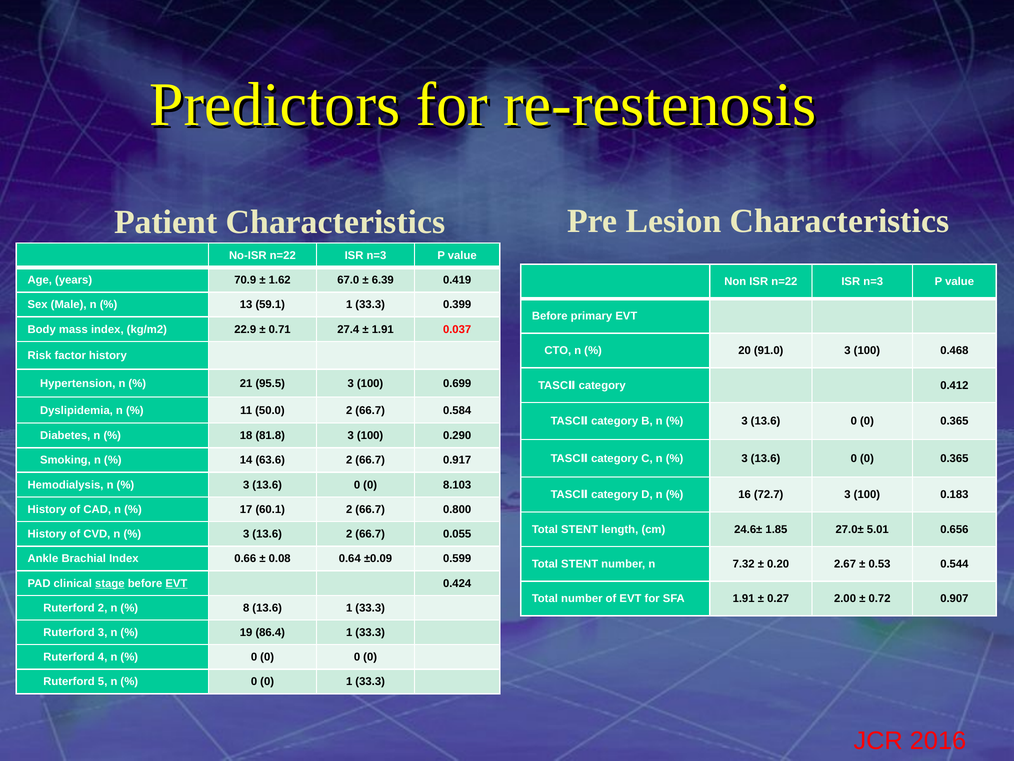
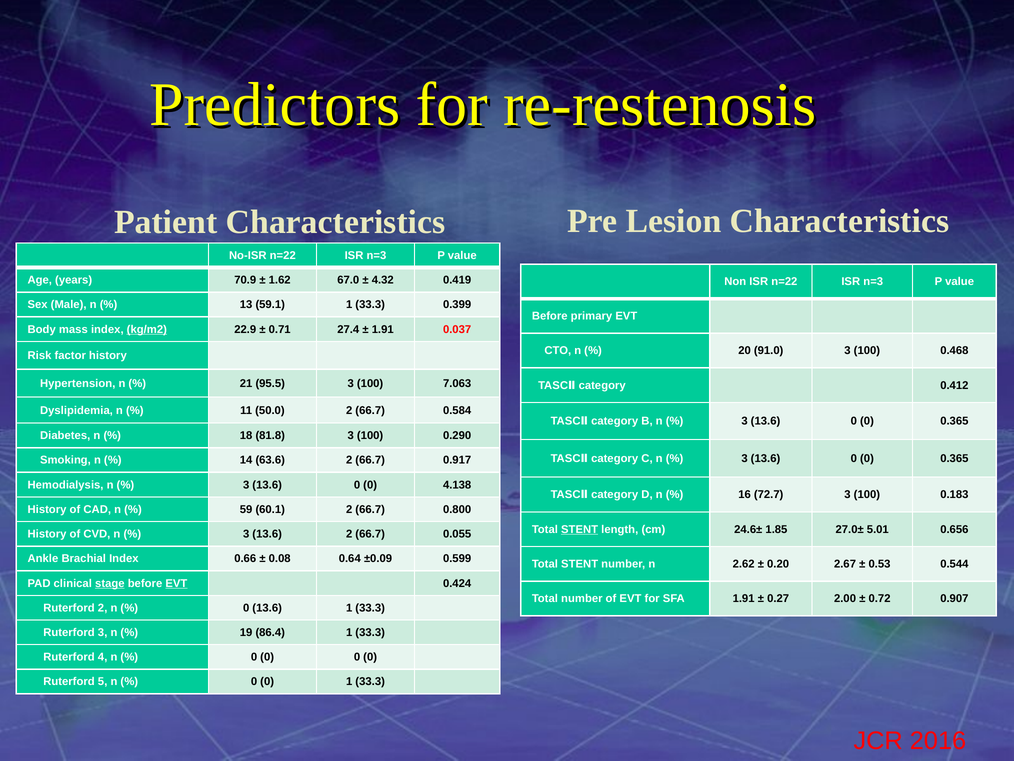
6.39: 6.39 -> 4.32
kg/m2 underline: none -> present
0.699: 0.699 -> 7.063
8.103: 8.103 -> 4.138
17: 17 -> 59
STENT at (580, 529) underline: none -> present
7.32: 7.32 -> 2.62
8 at (246, 608): 8 -> 0
